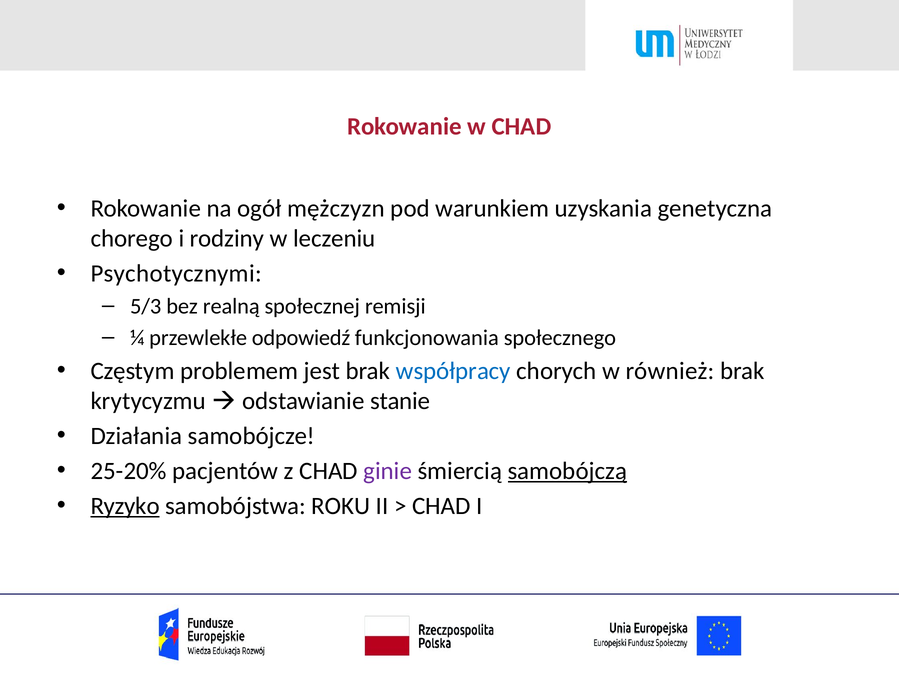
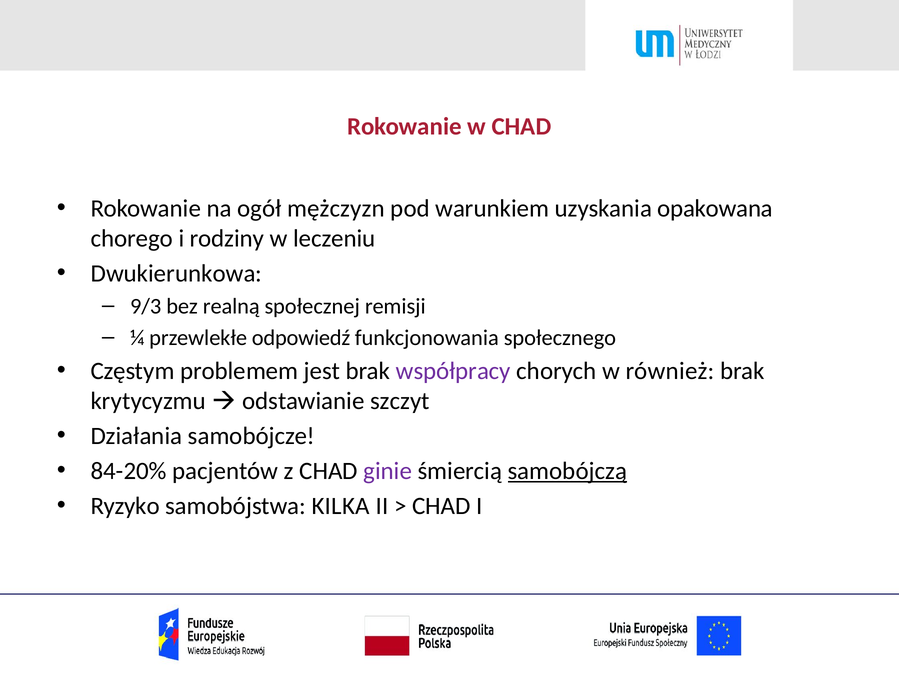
genetyczna: genetyczna -> opakowana
Psychotycznymi: Psychotycznymi -> Dwukierunkowa
5/3: 5/3 -> 9/3
współpracy colour: blue -> purple
stanie: stanie -> szczyt
25-20%: 25-20% -> 84-20%
Ryzyko underline: present -> none
ROKU: ROKU -> KILKA
